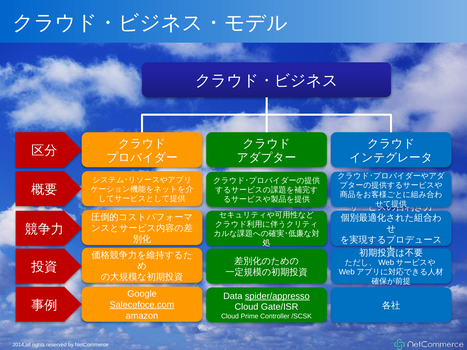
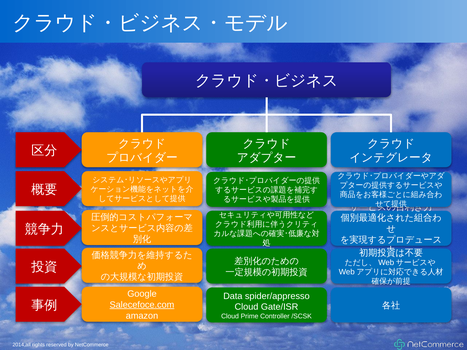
spider/appresso underline: present -> none
